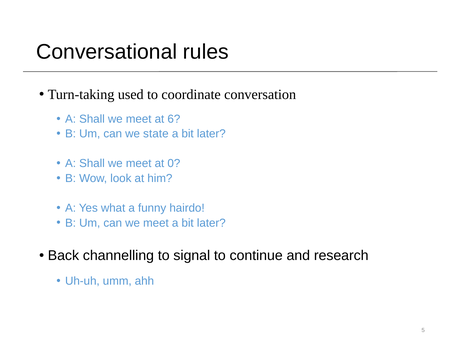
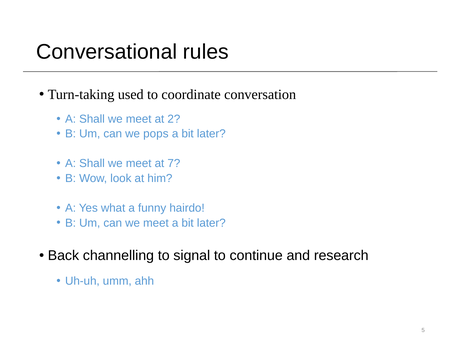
6: 6 -> 2
state: state -> pops
0: 0 -> 7
